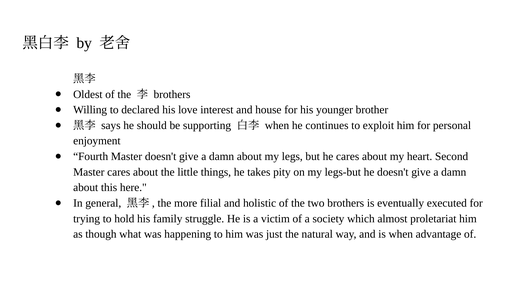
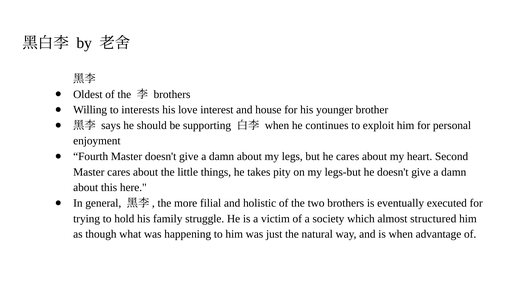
declared: declared -> interests
proletariat: proletariat -> structured
